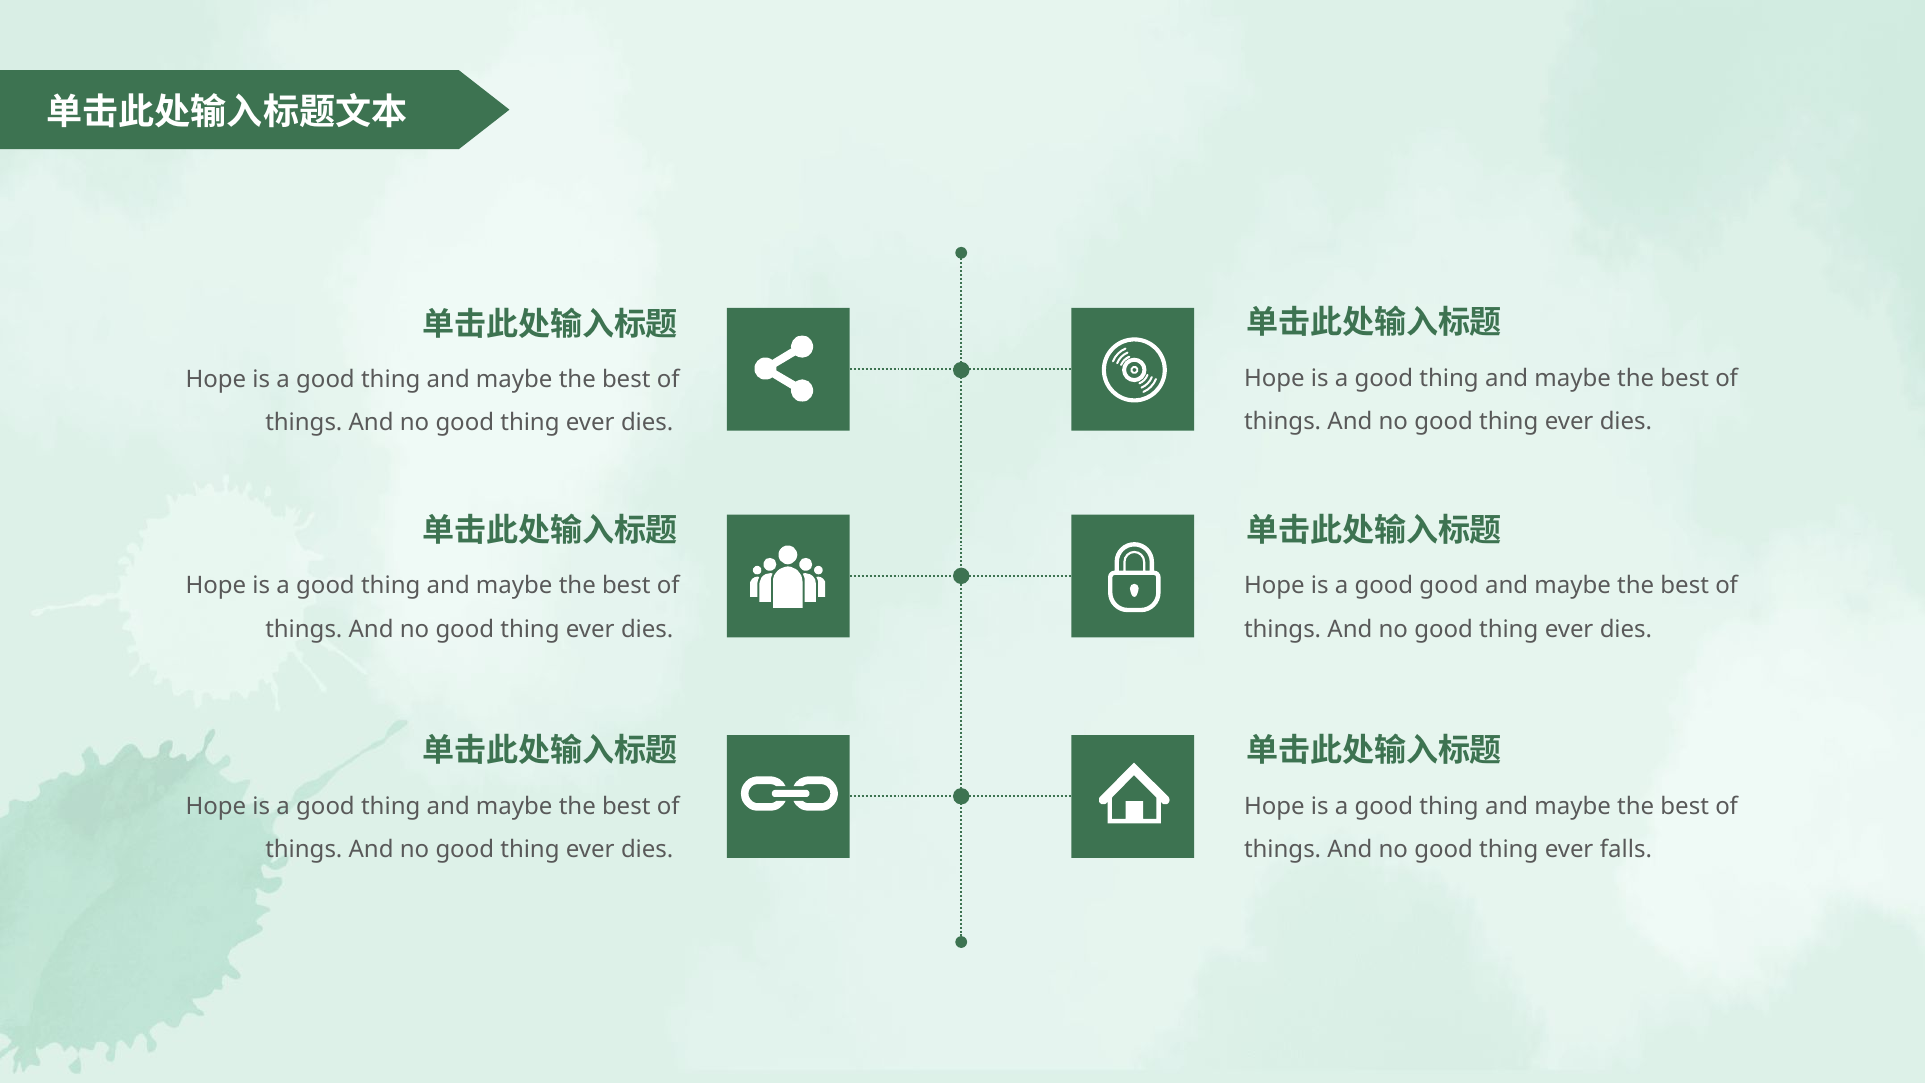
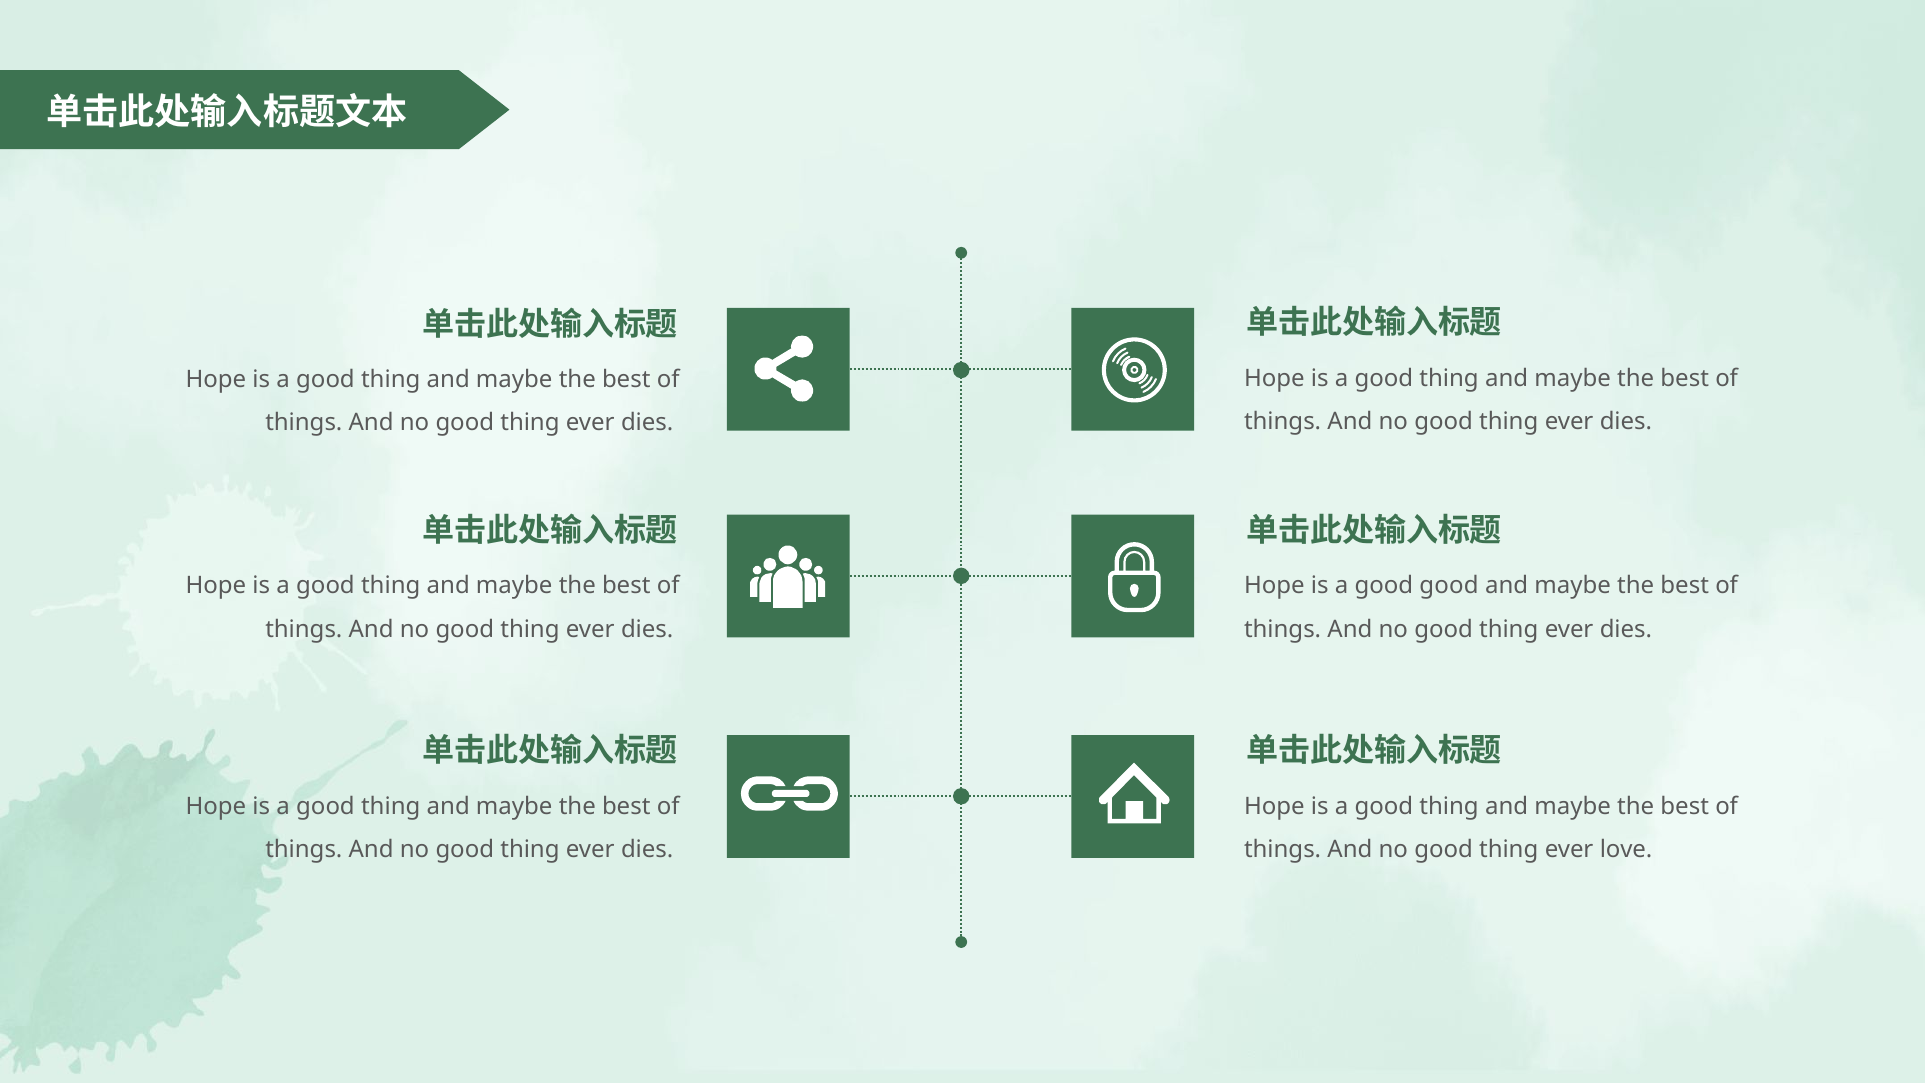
falls: falls -> love
